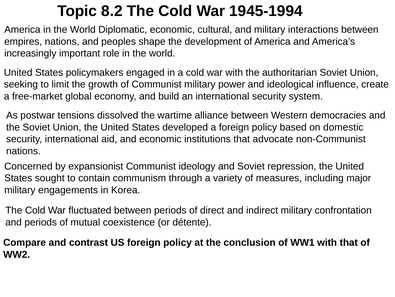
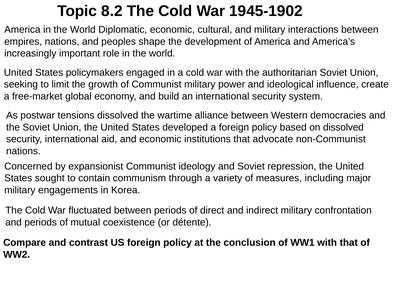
1945-1994: 1945-1994 -> 1945-1902
on domestic: domestic -> dissolved
